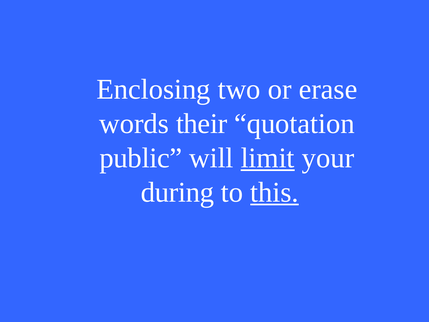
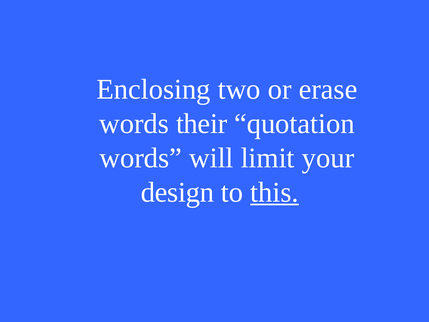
public at (141, 158): public -> words
limit underline: present -> none
during: during -> design
